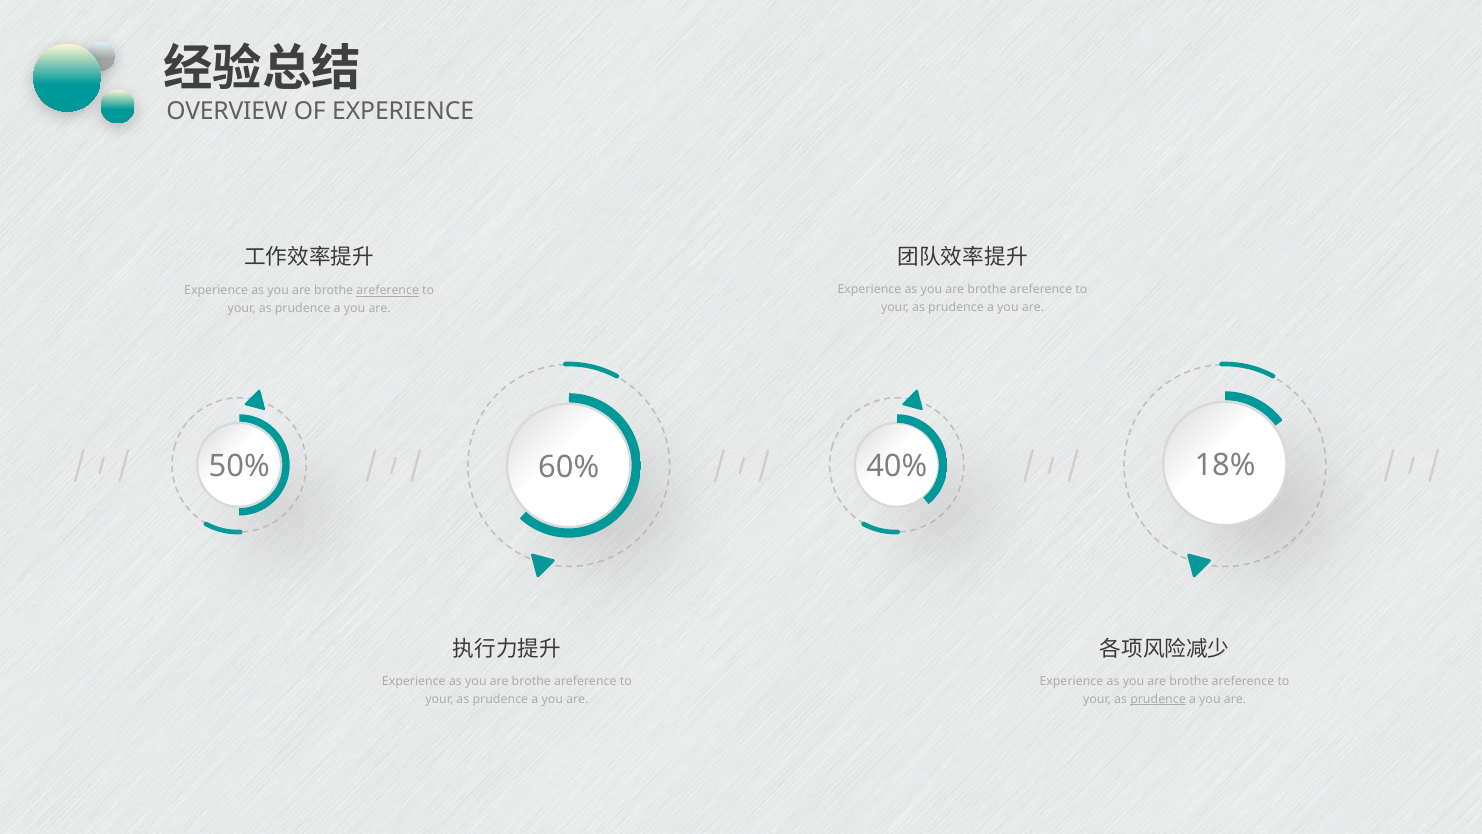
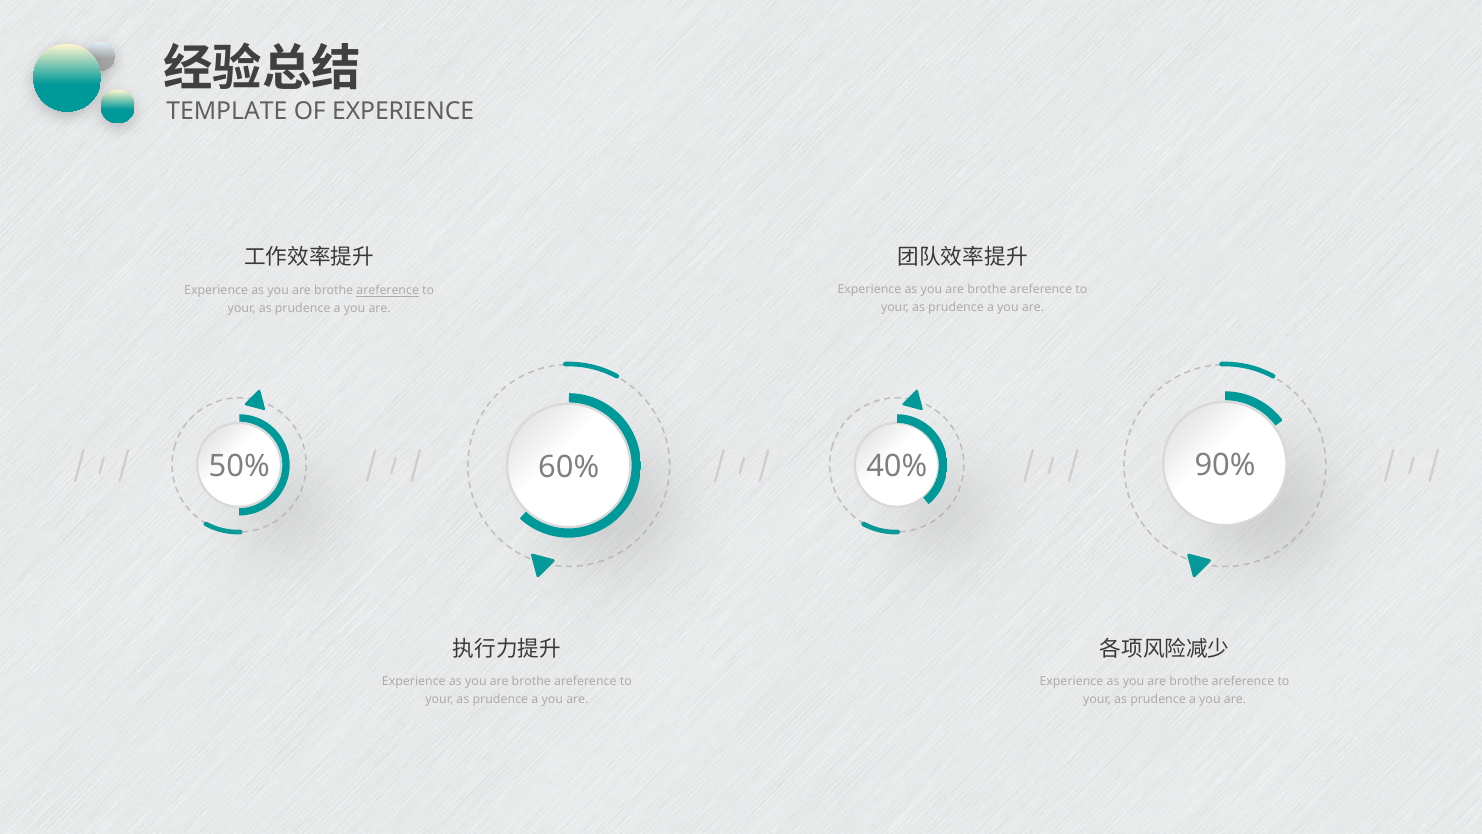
OVERVIEW: OVERVIEW -> TEMPLATE
18%: 18% -> 90%
prudence at (1158, 699) underline: present -> none
